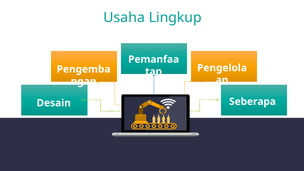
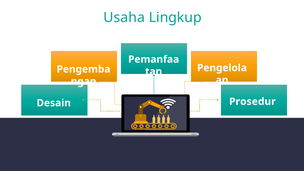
Seberapa: Seberapa -> Prosedur
